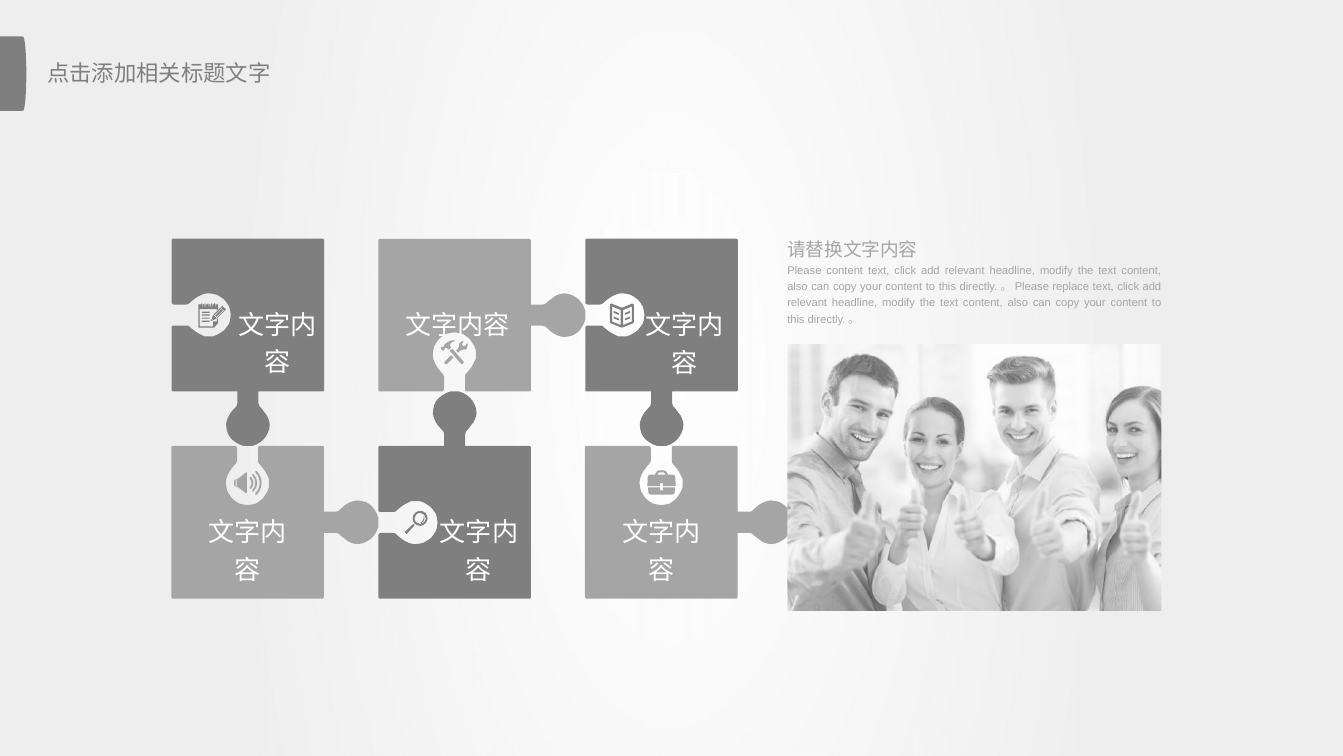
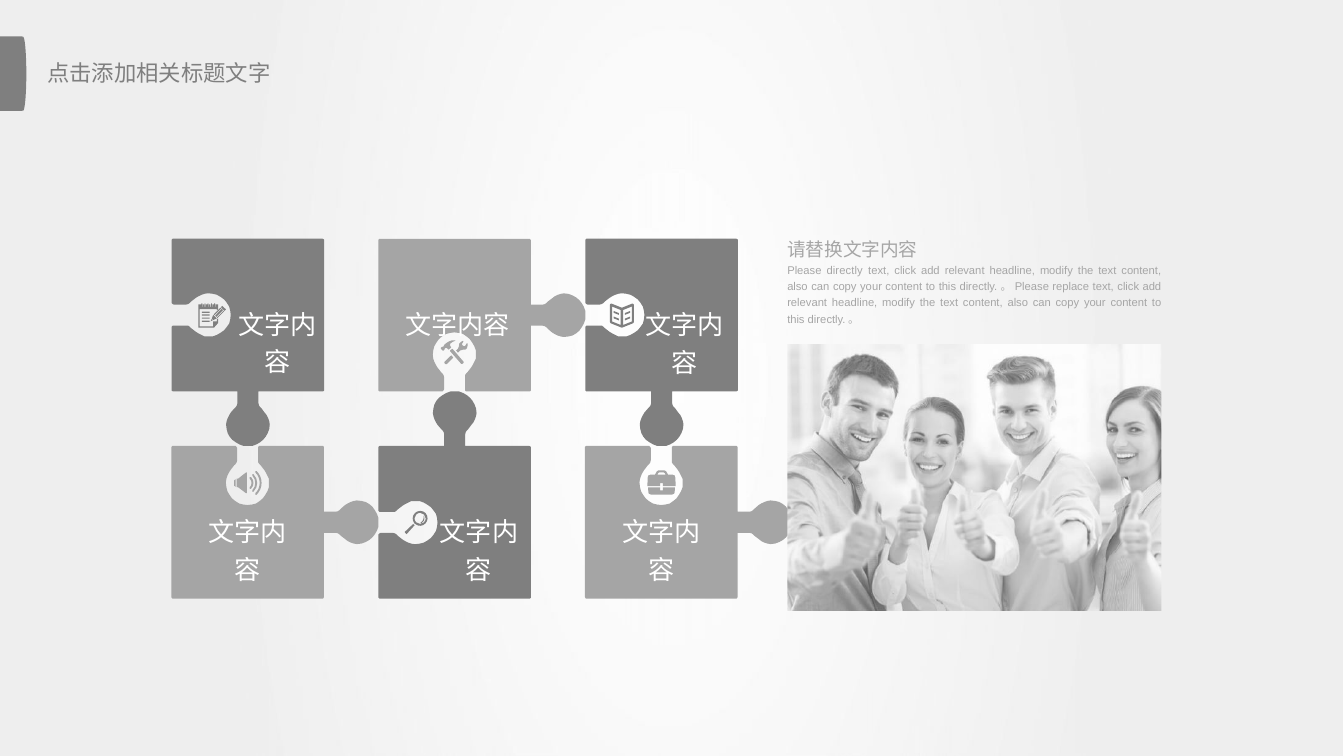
Please content: content -> directly
